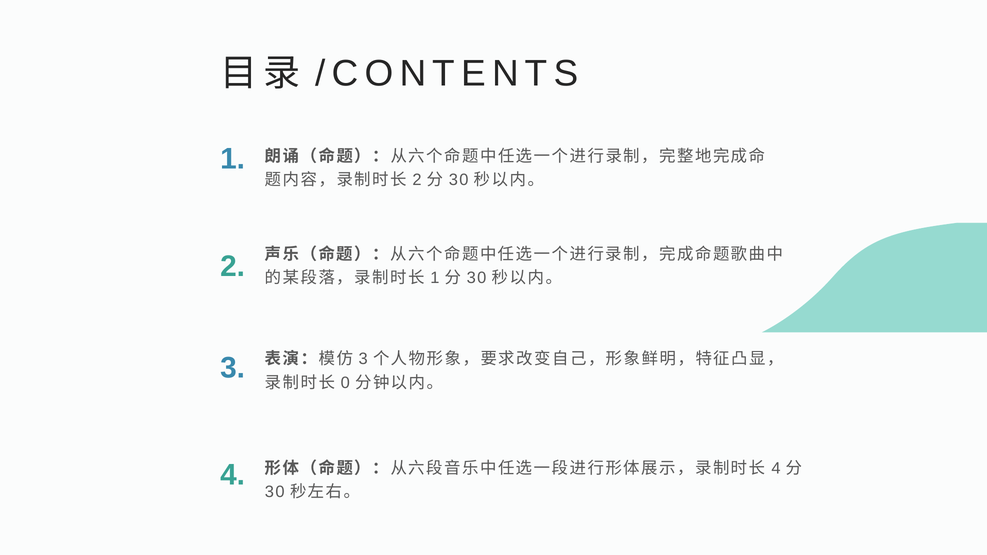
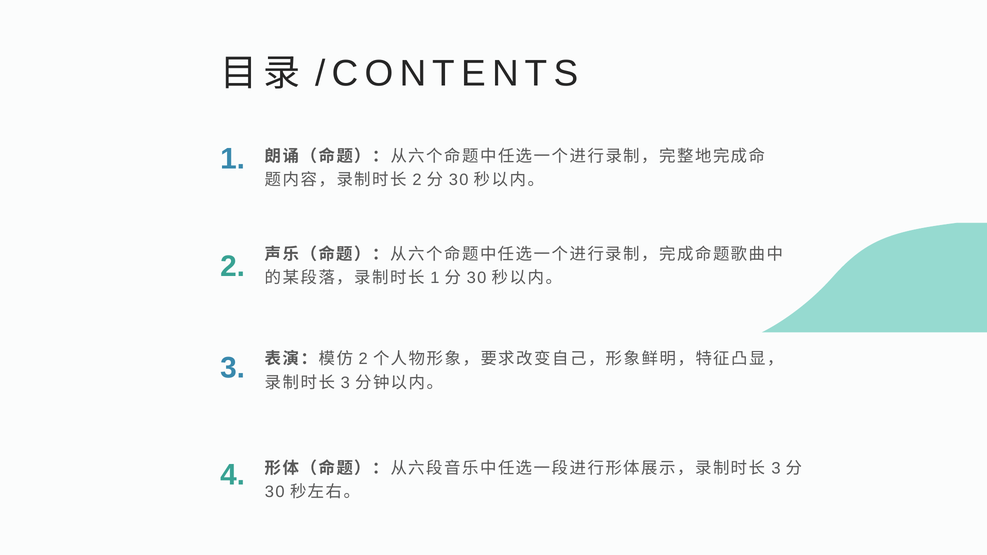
3 at (363, 359): 3 -> 2
0 at (345, 383): 0 -> 3
4 at (776, 469): 4 -> 3
